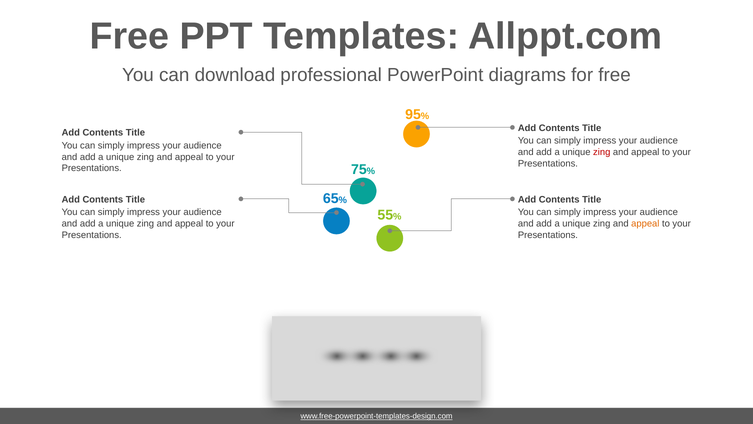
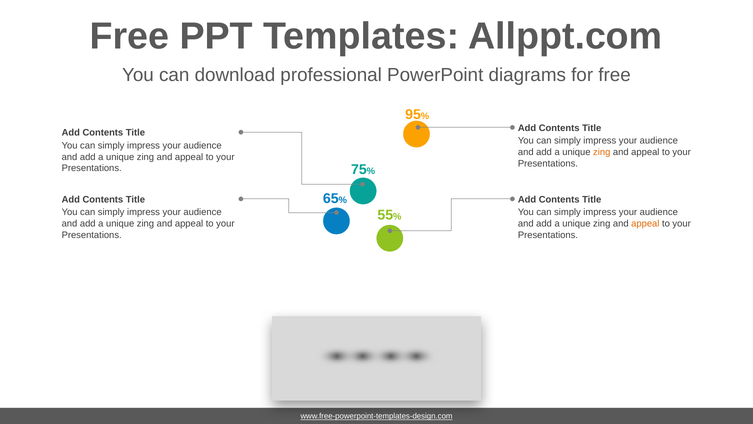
zing at (602, 152) colour: red -> orange
